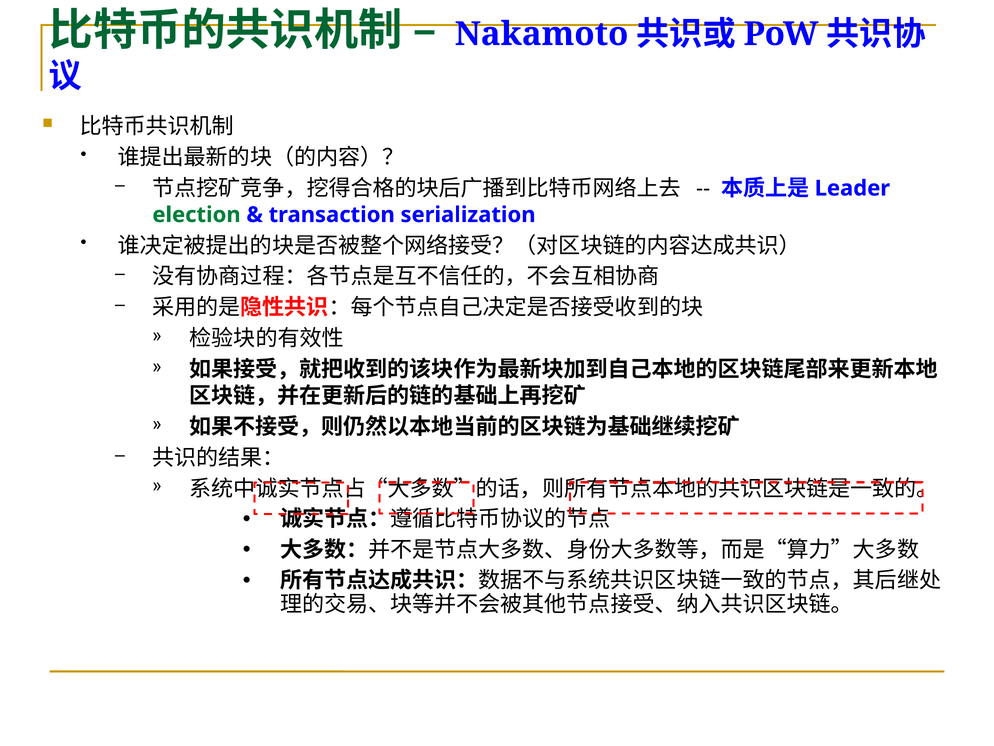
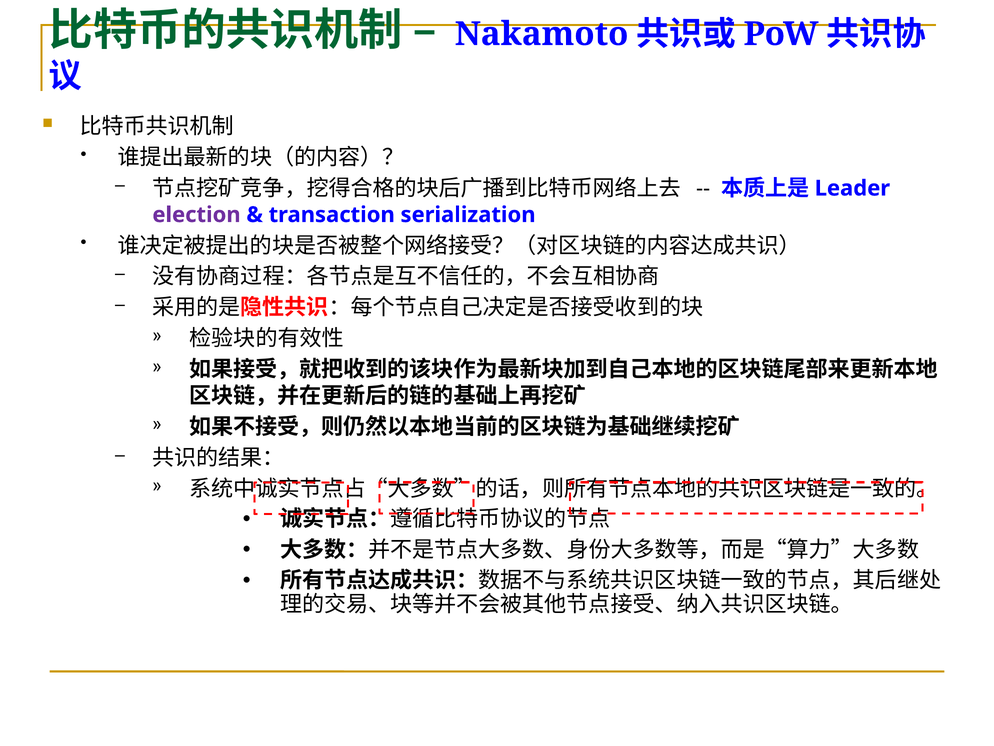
election colour: green -> purple
